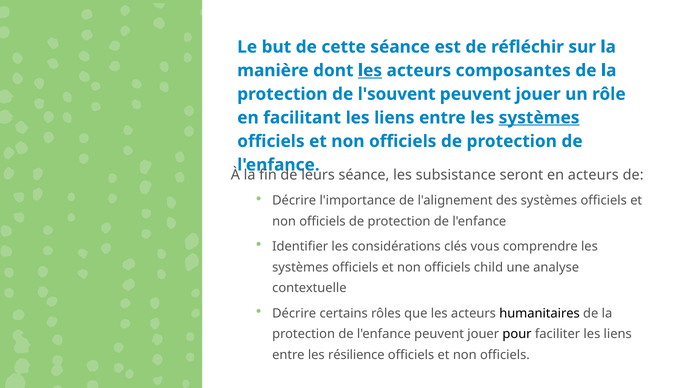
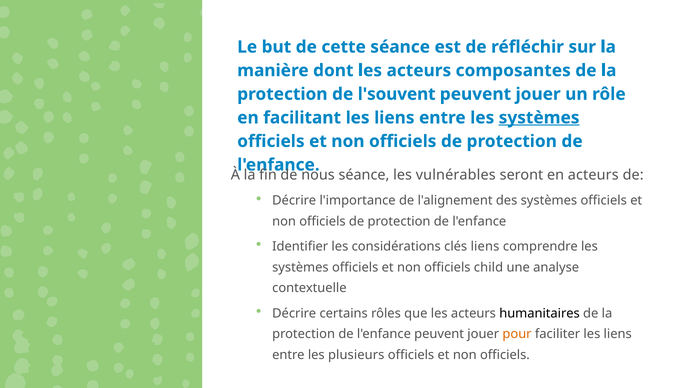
les at (370, 71) underline: present -> none
leurs: leurs -> nous
subsistance: subsistance -> vulnérables
clés vous: vous -> liens
pour colour: black -> orange
résilience: résilience -> plusieurs
